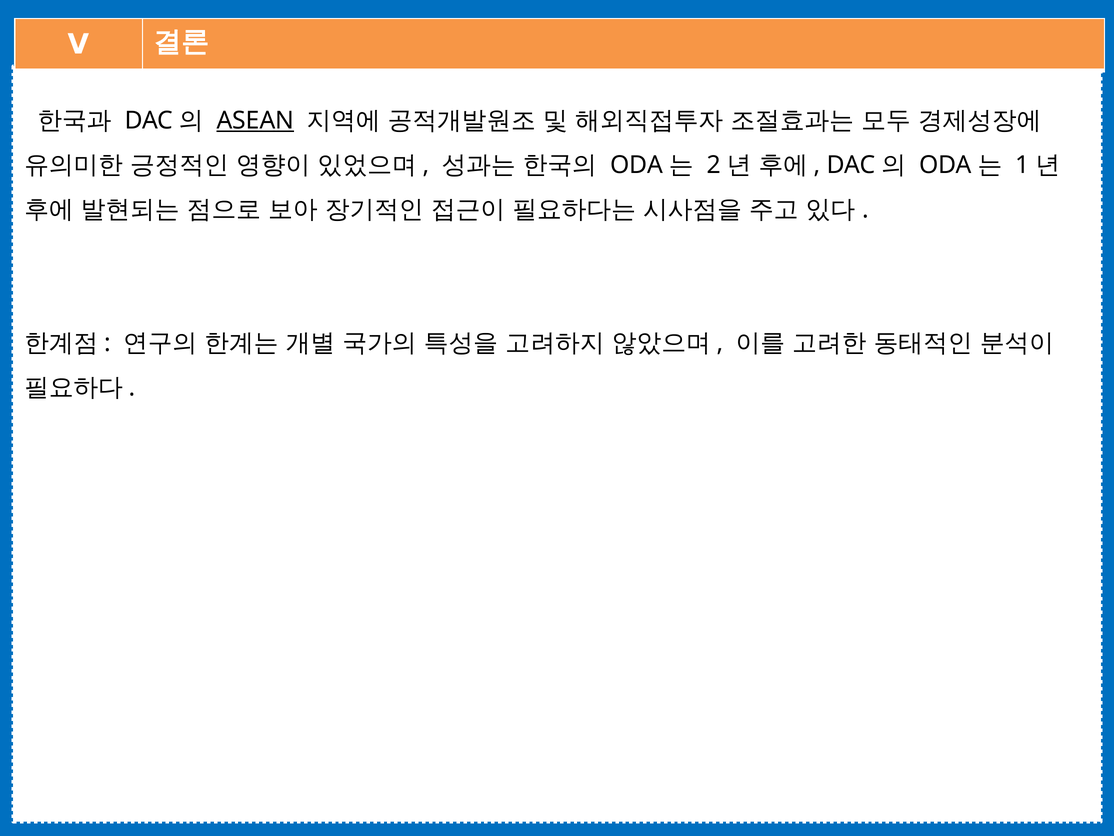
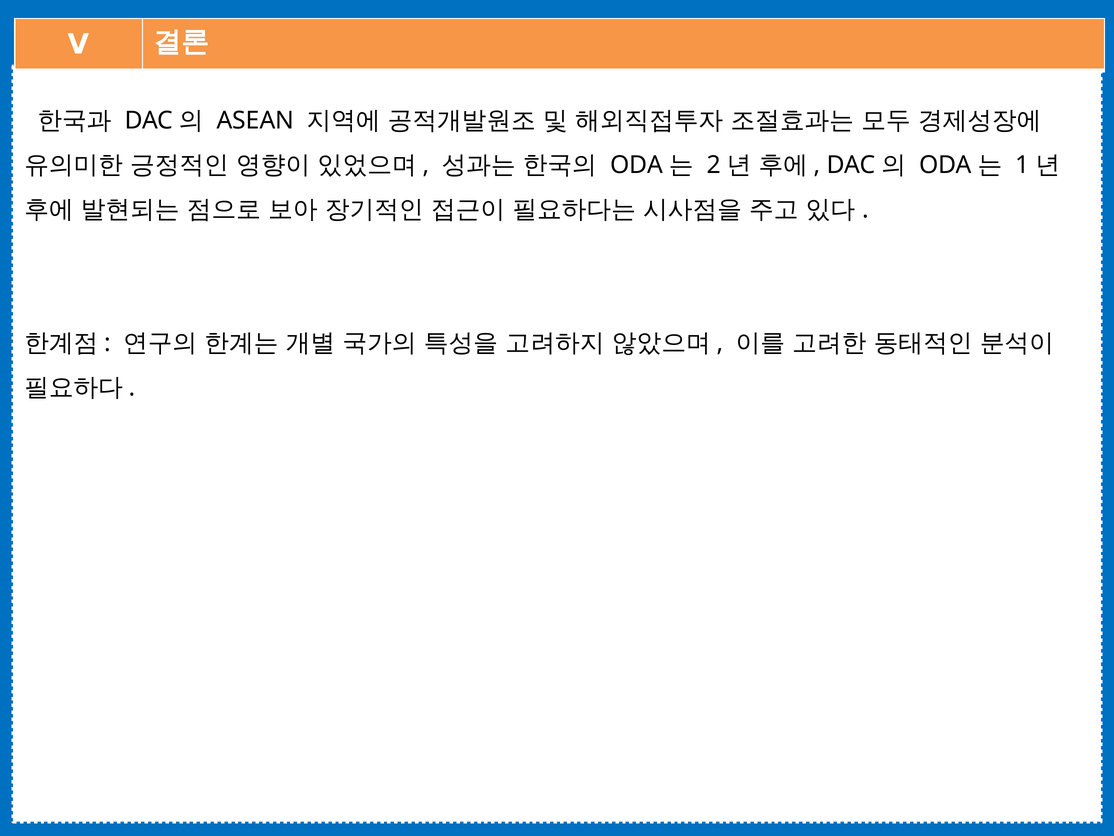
ASEAN underline: present -> none
